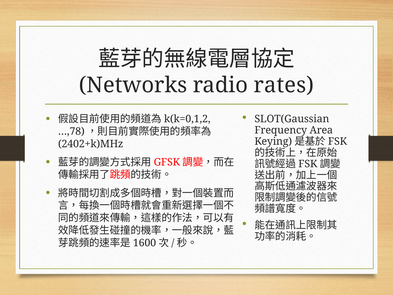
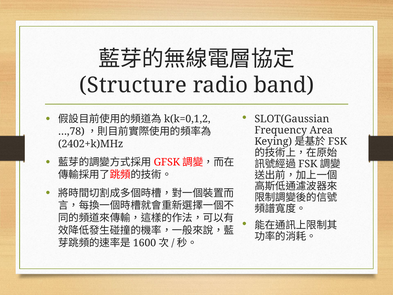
Networks: Networks -> Structure
rates: rates -> band
